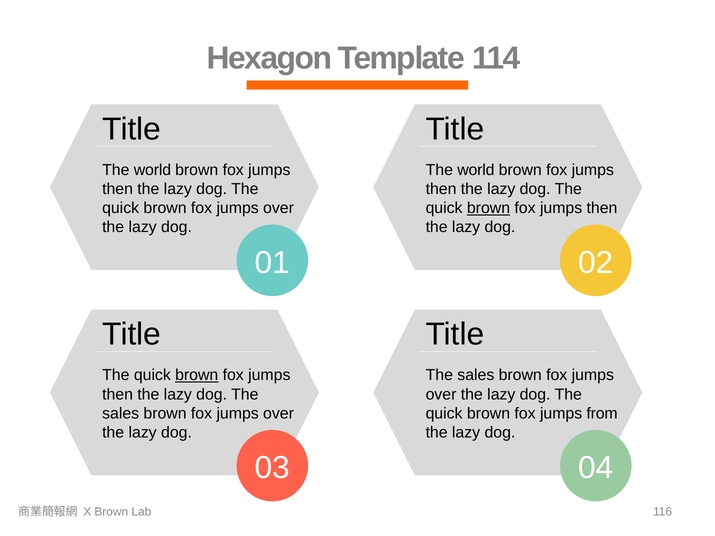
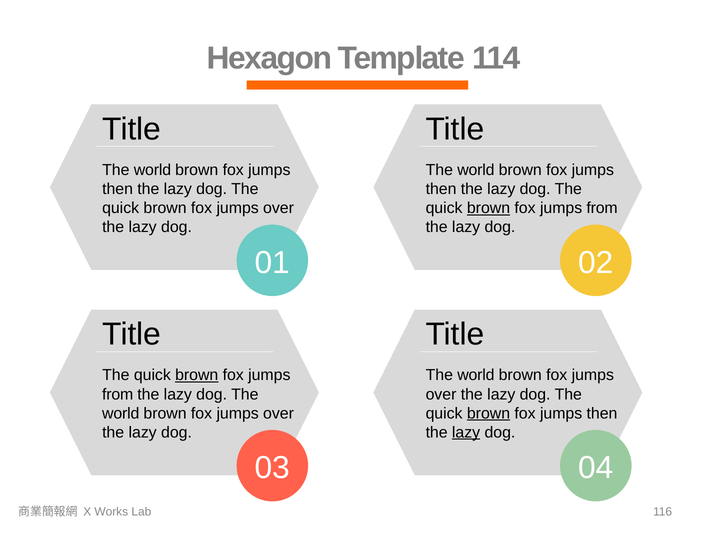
then at (602, 208): then -> from
sales at (476, 375): sales -> world
then at (118, 394): then -> from
sales at (121, 414): sales -> world
brown at (489, 414) underline: none -> present
from at (602, 414): from -> then
lazy at (466, 433) underline: none -> present
X Brown: Brown -> Works
